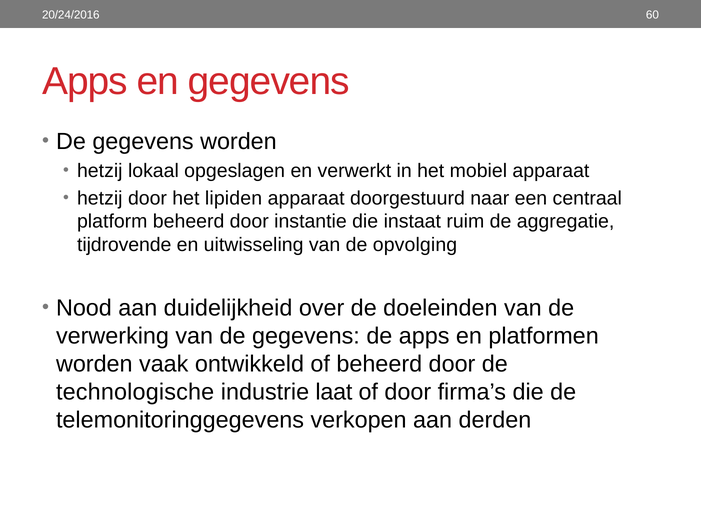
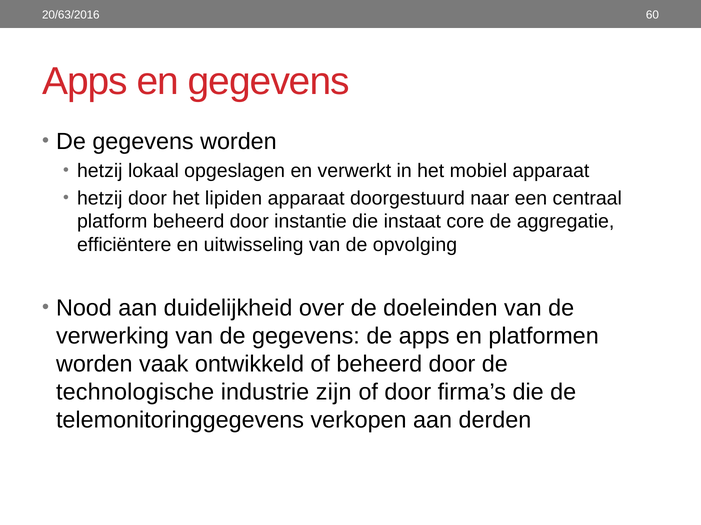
20/24/2016: 20/24/2016 -> 20/63/2016
ruim: ruim -> core
tijdrovende: tijdrovende -> efficiëntere
laat: laat -> zijn
